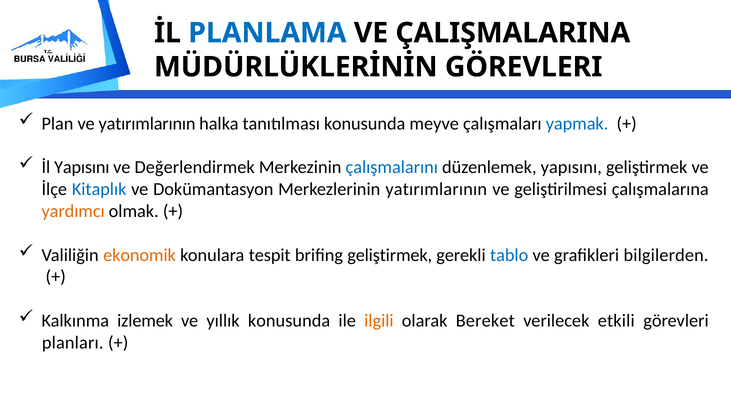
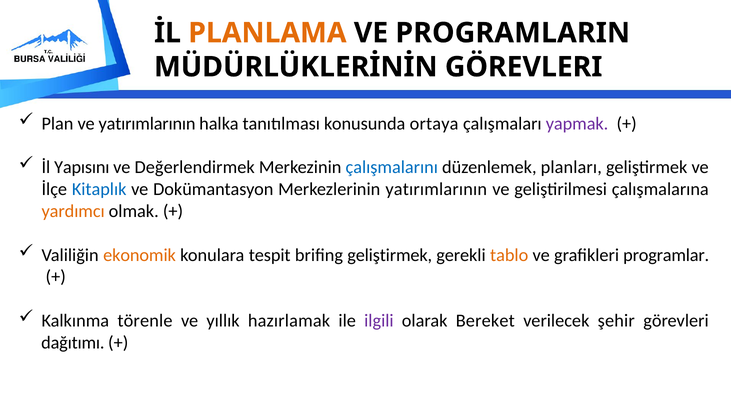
PLANLAMA colour: blue -> orange
ÇALIŞMALARINA: ÇALIŞMALARINA -> PROGRAMLARIN
meyve: meyve -> ortaya
yapmak colour: blue -> purple
düzenlemek yapısını: yapısını -> planları
tablo colour: blue -> orange
bilgilerden: bilgilerden -> programlar
izlemek: izlemek -> törenle
yıllık konusunda: konusunda -> hazırlamak
ilgili colour: orange -> purple
etkili: etkili -> şehir
planları: planları -> dağıtımı
